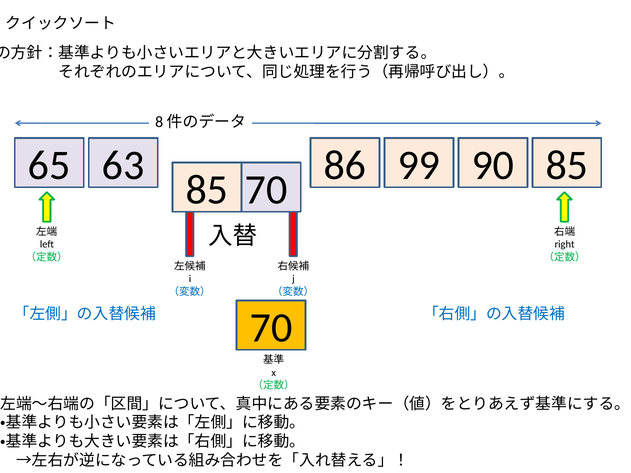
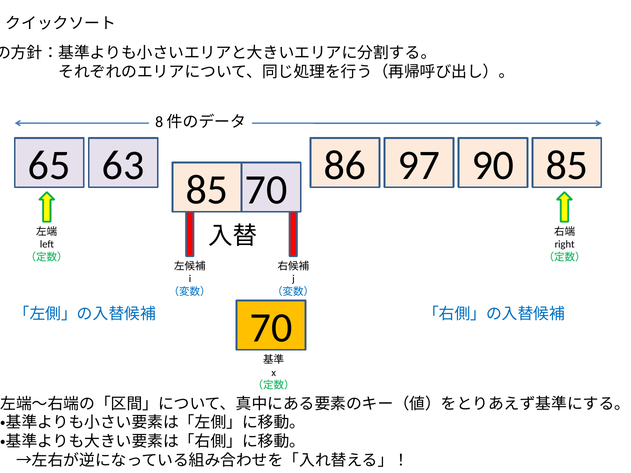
99: 99 -> 97
